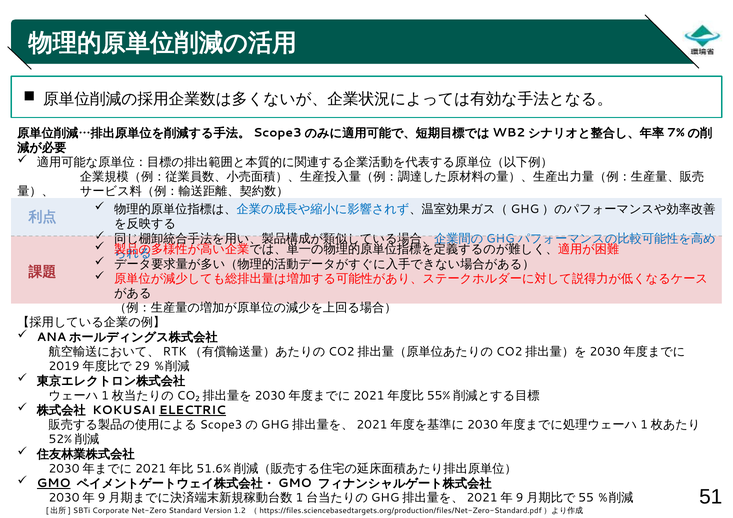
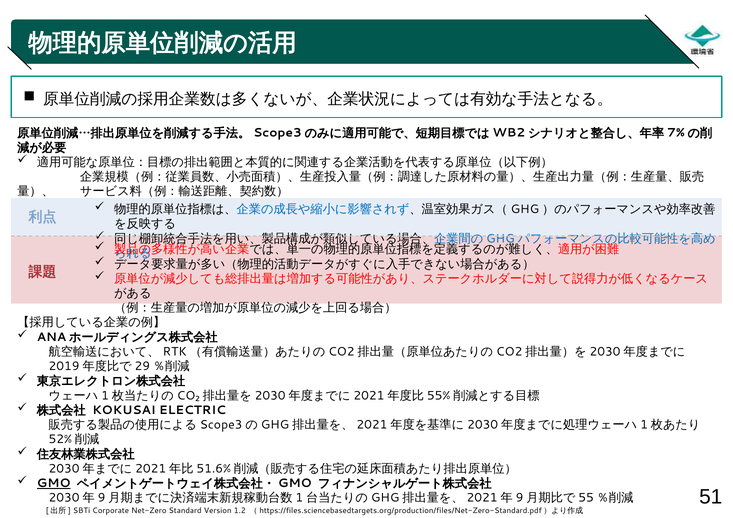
ELECTRIC underline: present -> none
